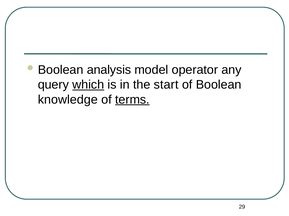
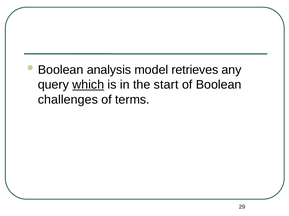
operator: operator -> retrieves
knowledge: knowledge -> challenges
terms underline: present -> none
